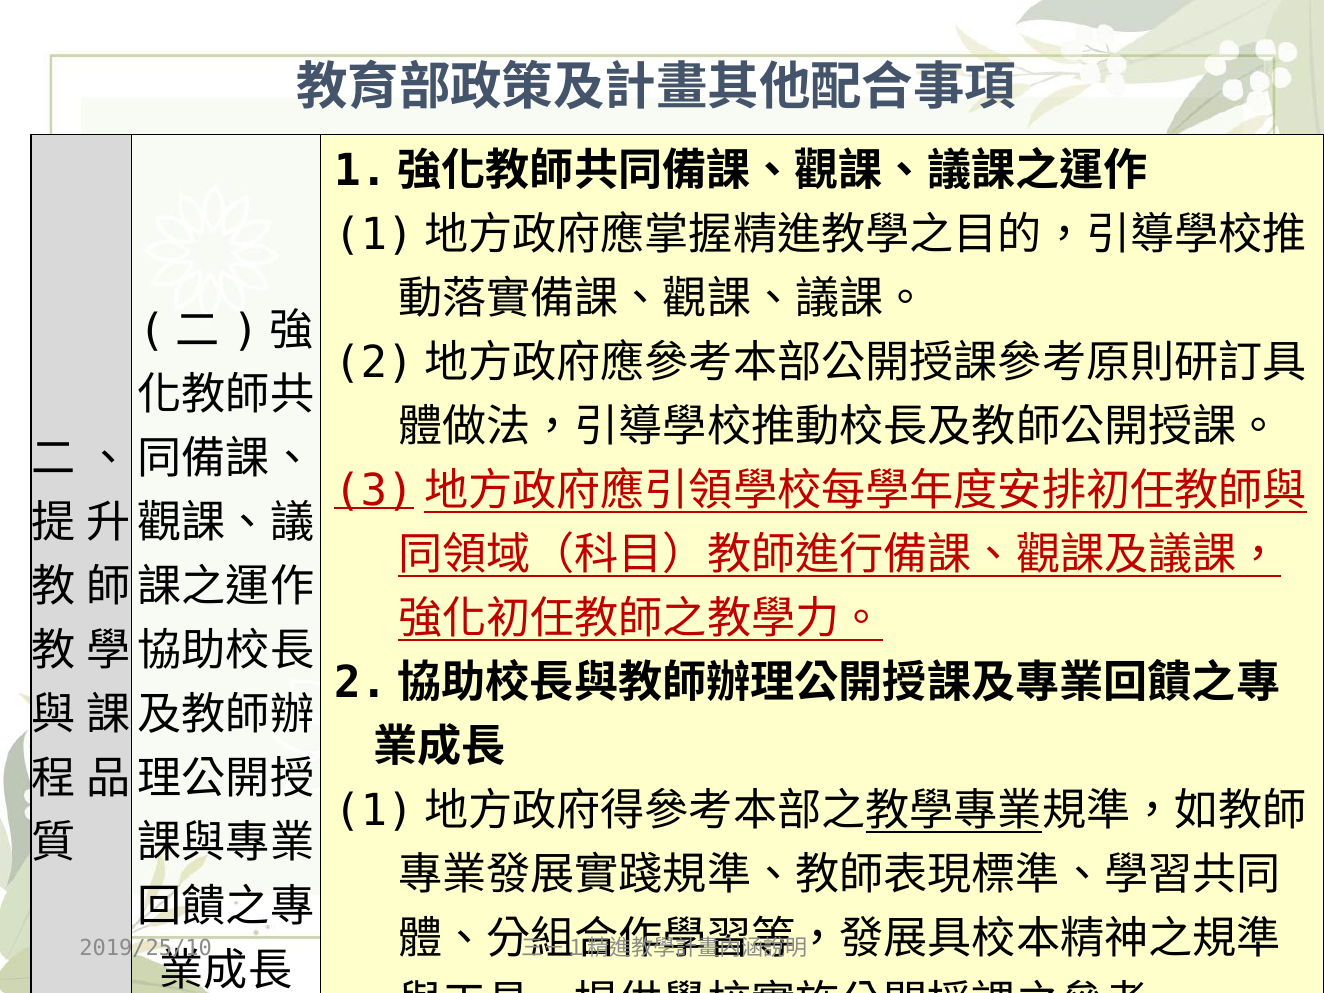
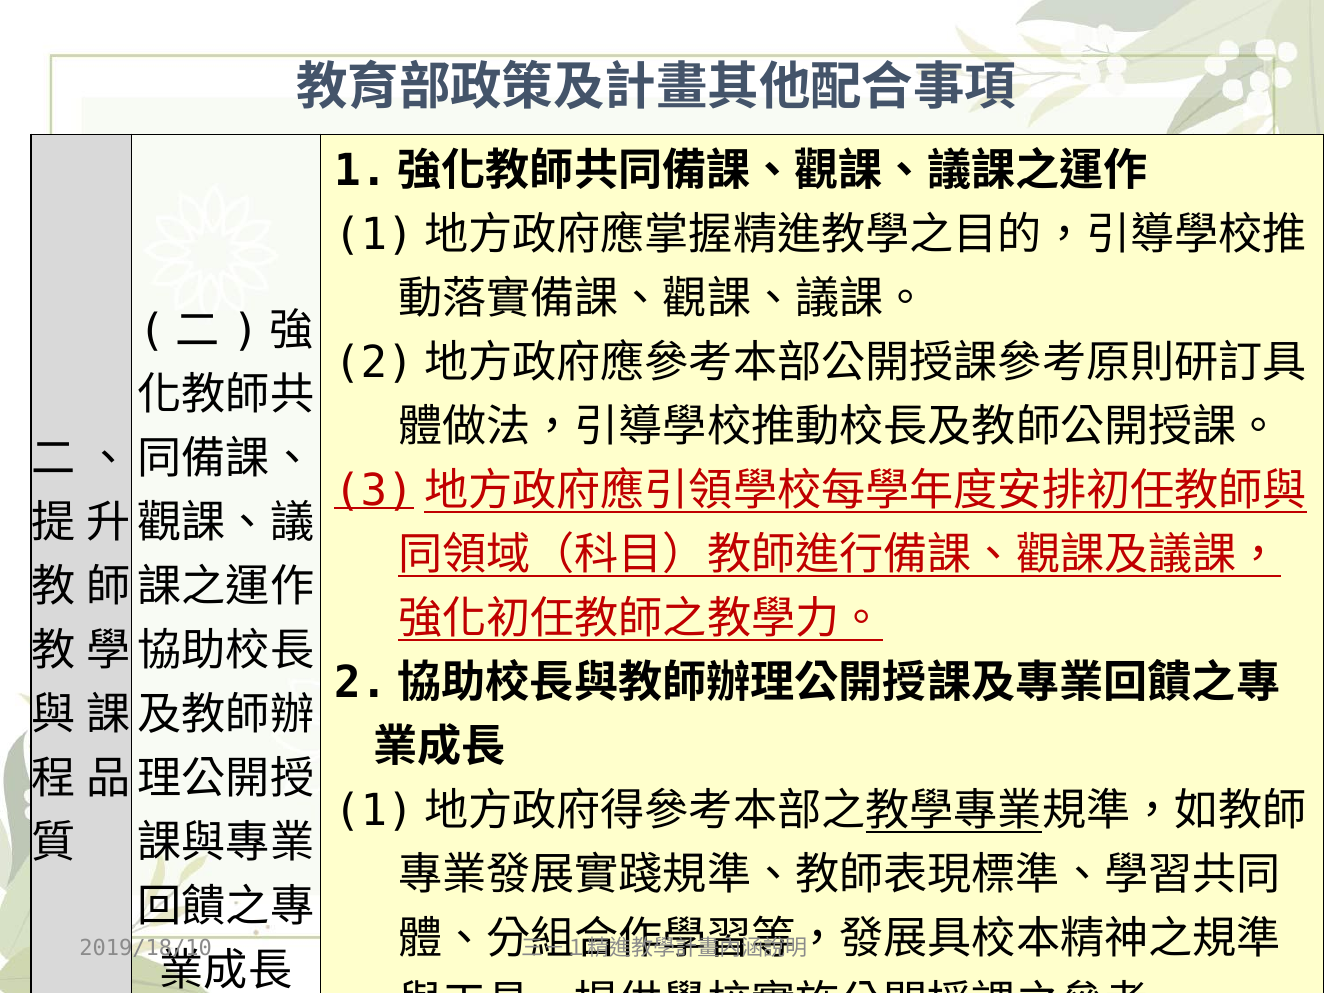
2019/25/10: 2019/25/10 -> 2019/18/10
